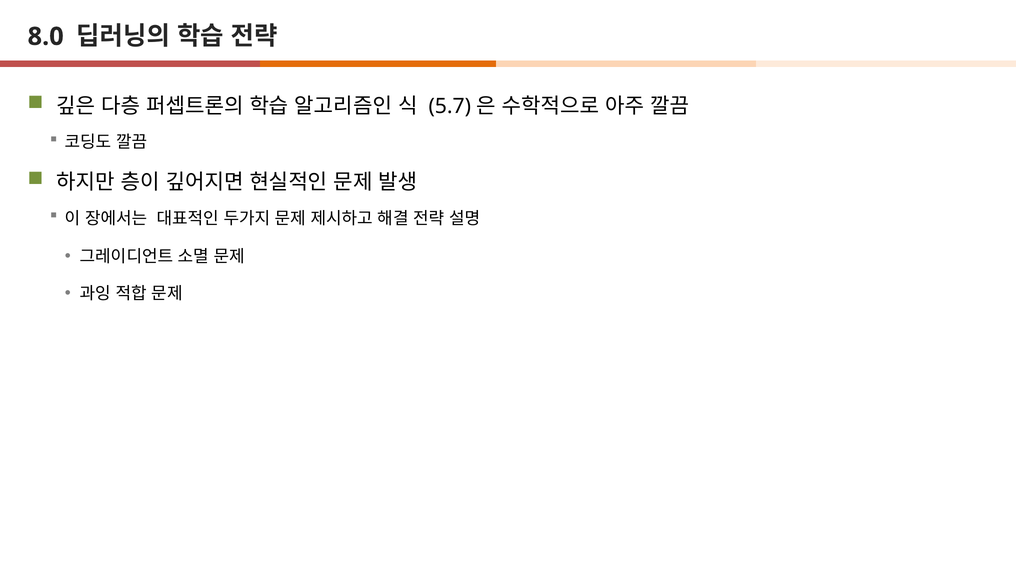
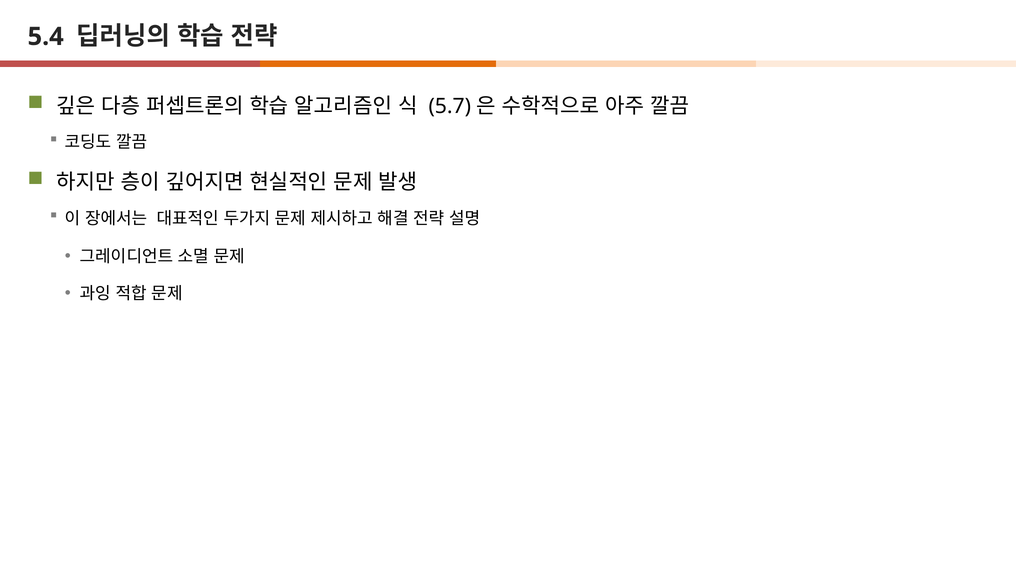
8.0: 8.0 -> 5.4
